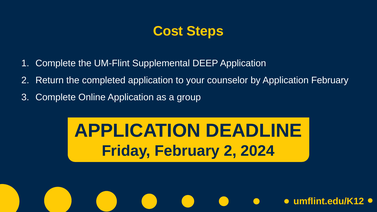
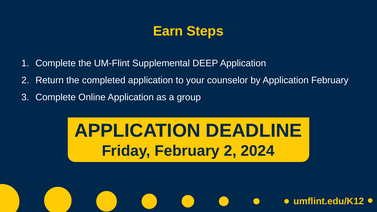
Cost: Cost -> Earn
